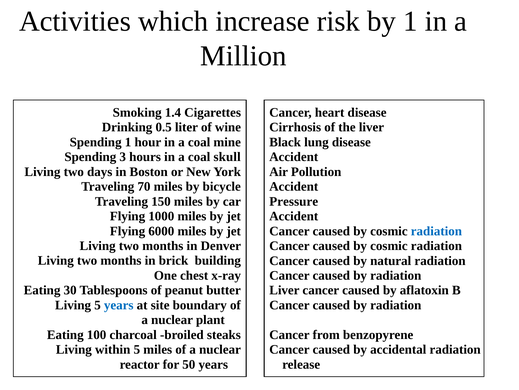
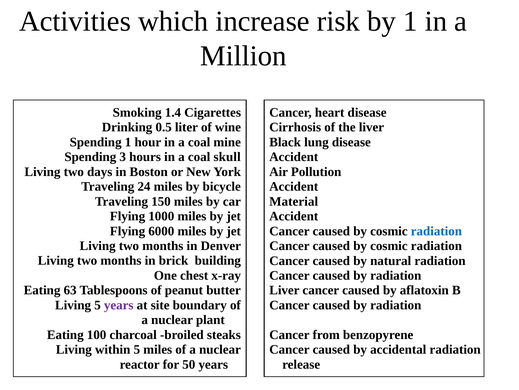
70: 70 -> 24
Pressure: Pressure -> Material
30: 30 -> 63
years at (119, 305) colour: blue -> purple
